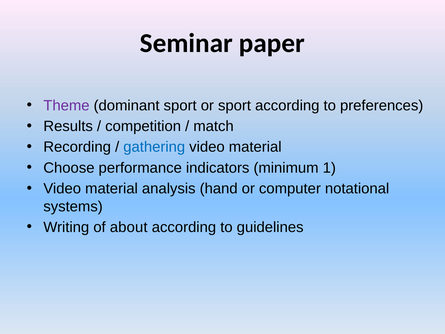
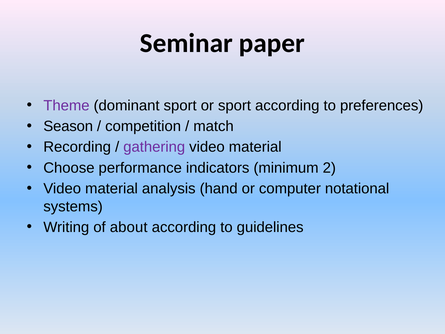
Results: Results -> Season
gathering colour: blue -> purple
1: 1 -> 2
